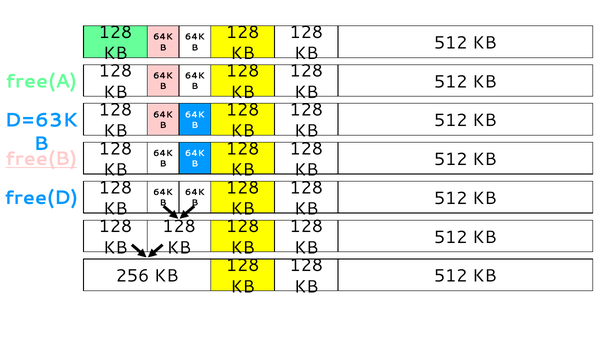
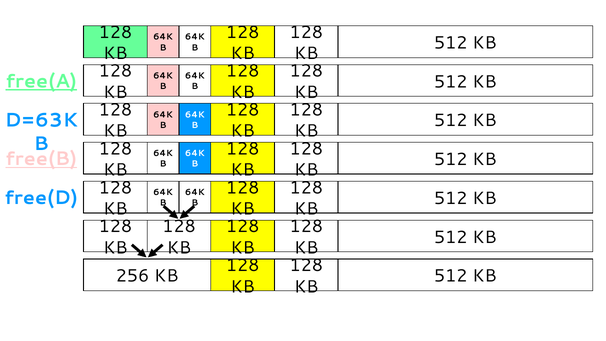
free(A underline: none -> present
